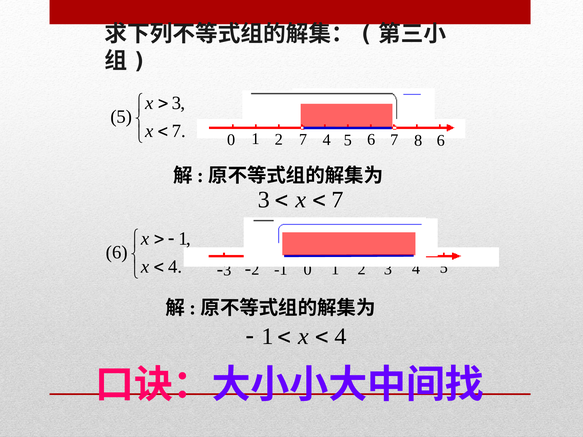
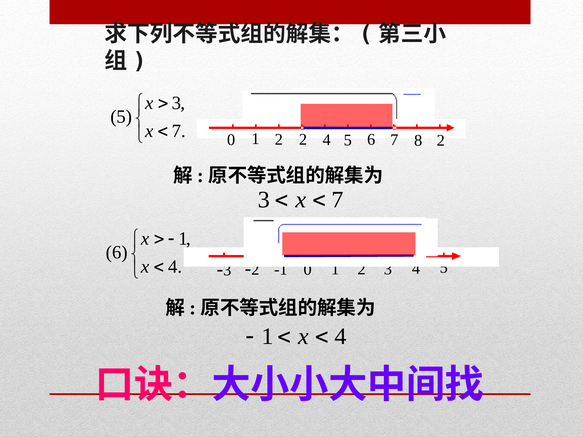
1 7: 7 -> 2
8 6: 6 -> 2
